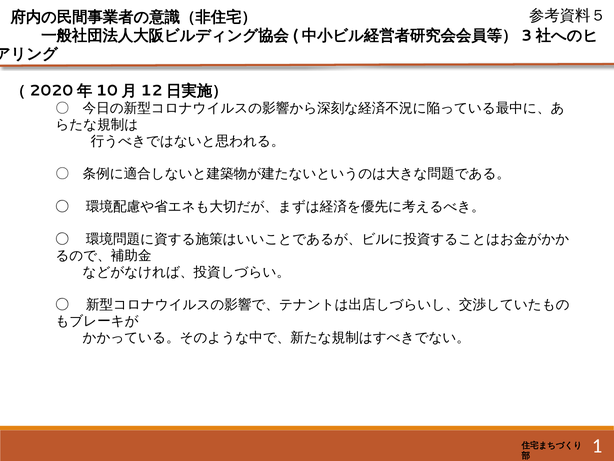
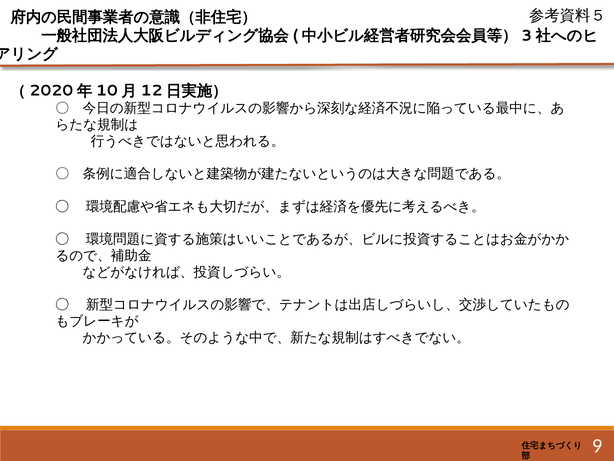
1: 1 -> 9
